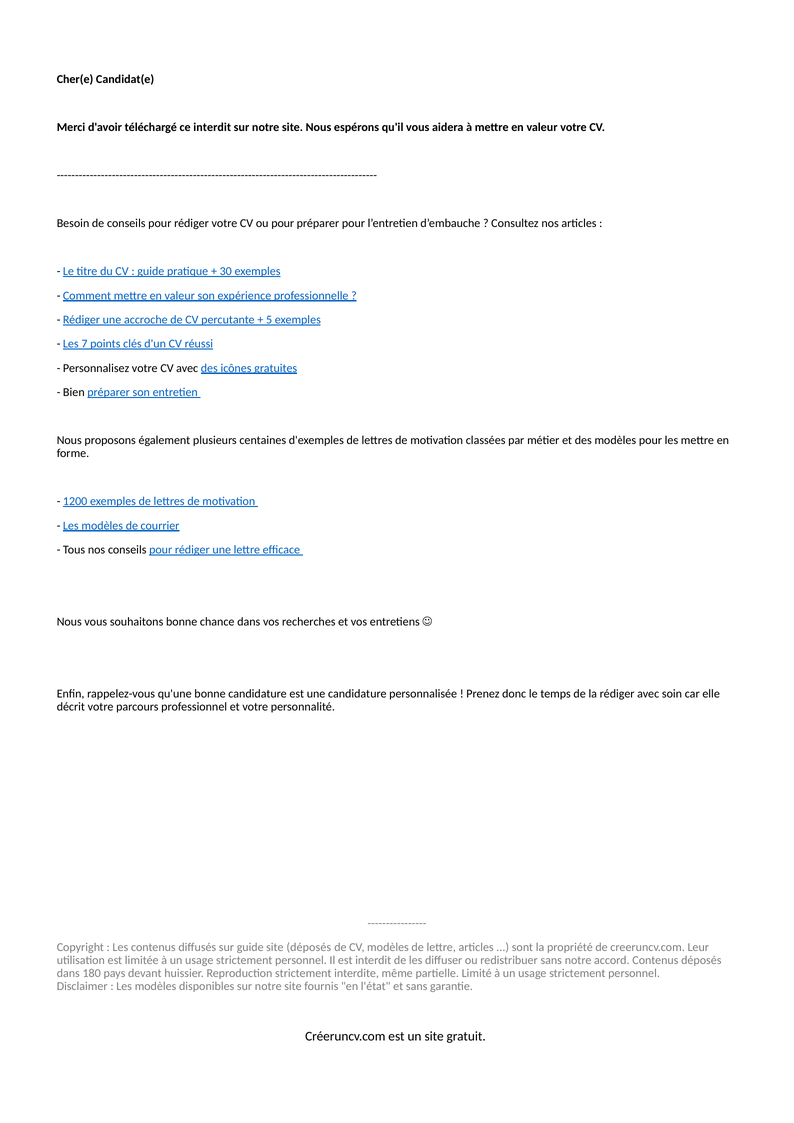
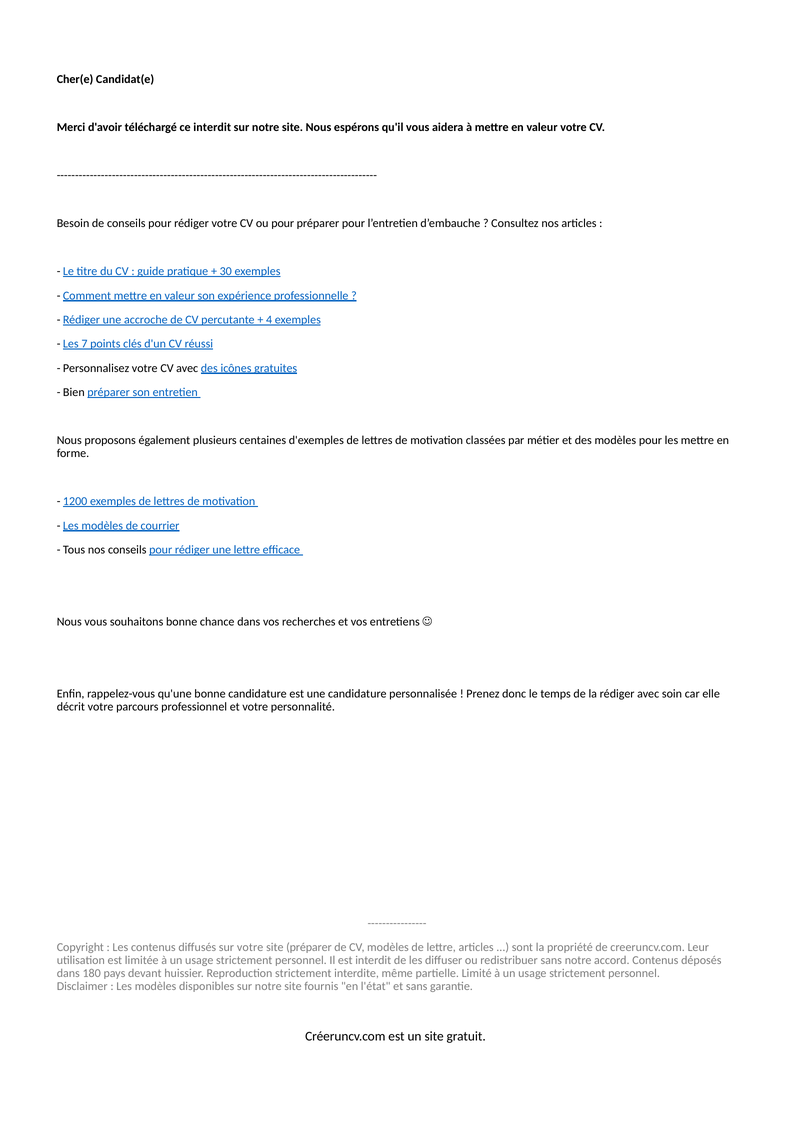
5: 5 -> 4
sur guide: guide -> votre
site déposés: déposés -> préparer
